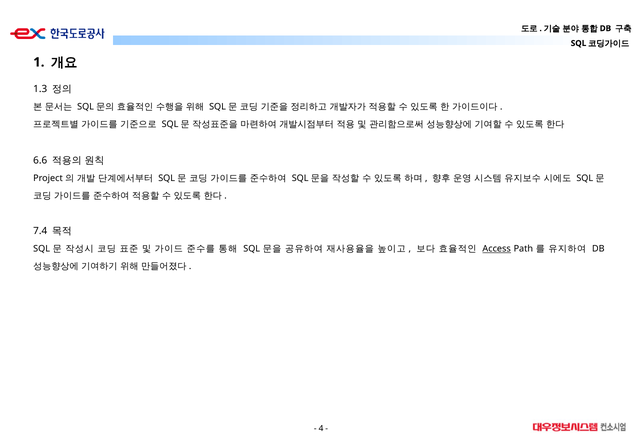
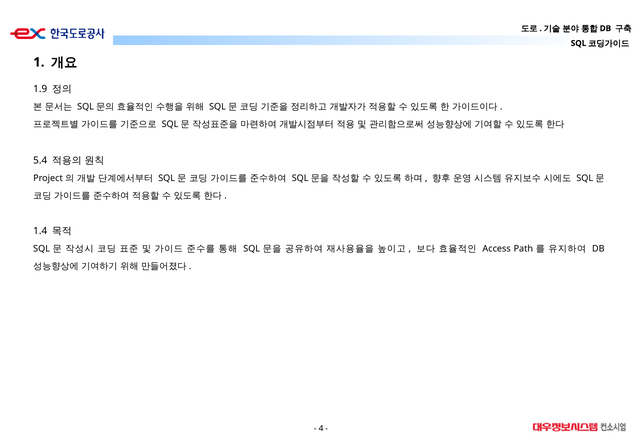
1.3: 1.3 -> 1.9
6.6: 6.6 -> 5.4
7.4: 7.4 -> 1.4
Access underline: present -> none
